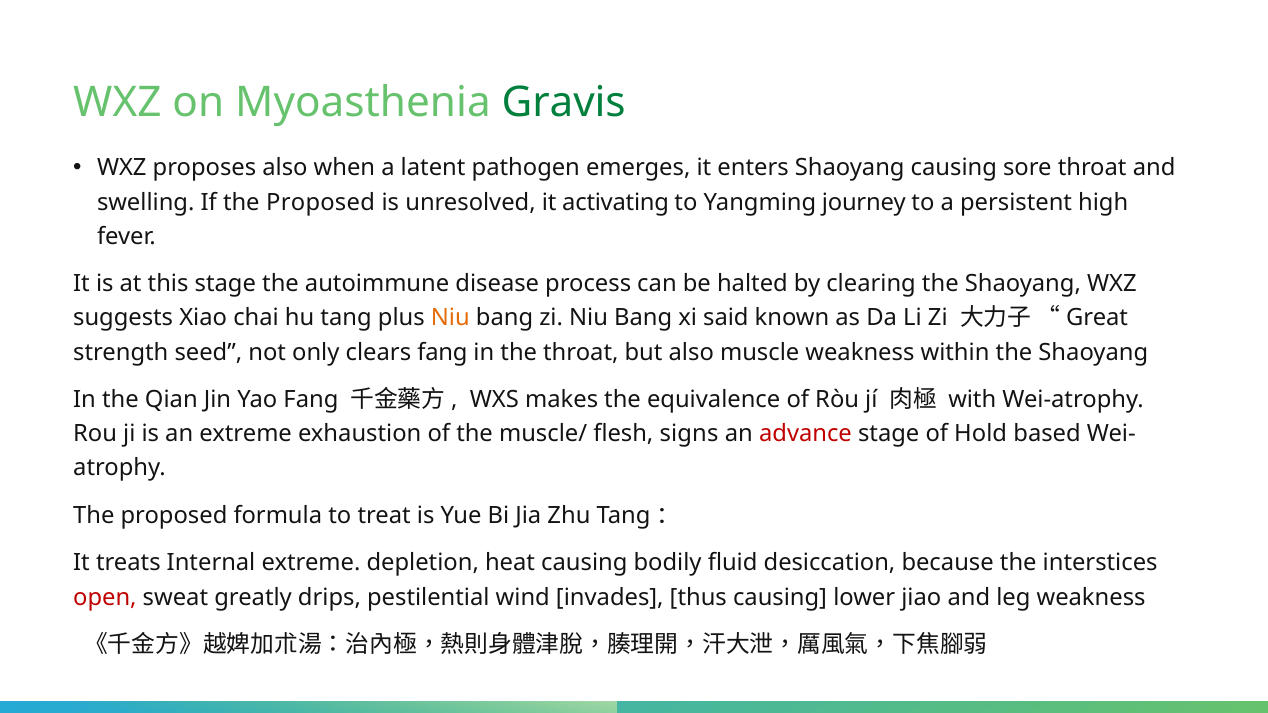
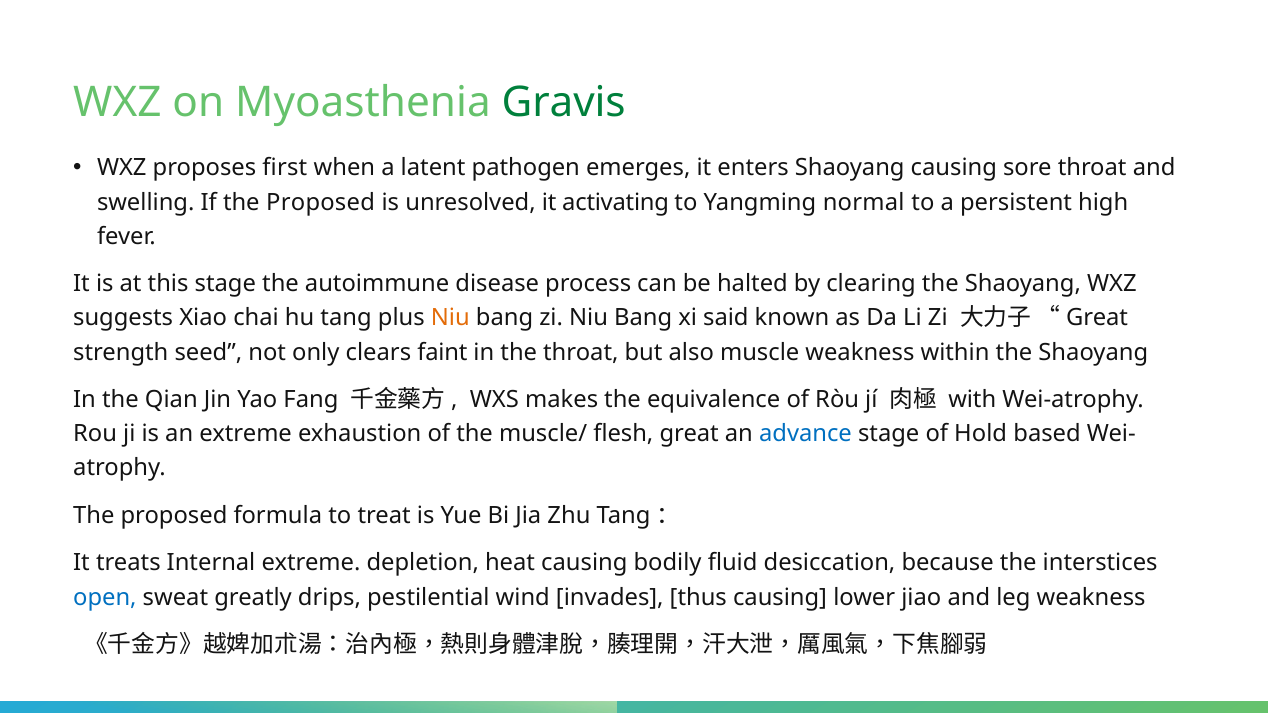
proposes also: also -> first
journey: journey -> normal
clears fang: fang -> faint
flesh signs: signs -> great
advance colour: red -> blue
open colour: red -> blue
